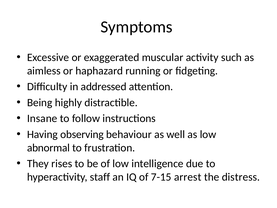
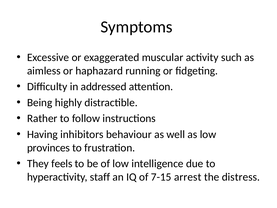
Insane: Insane -> Rather
observing: observing -> inhibitors
abnormal: abnormal -> provinces
rises: rises -> feels
